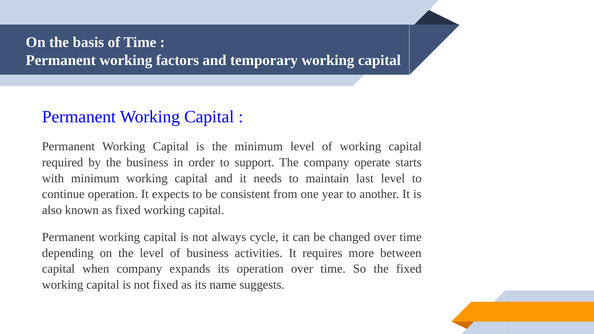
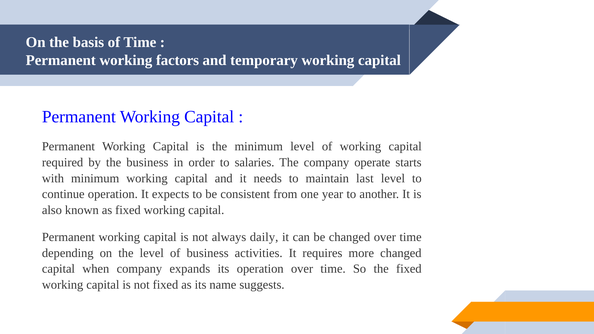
support: support -> salaries
cycle: cycle -> daily
more between: between -> changed
